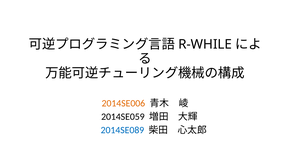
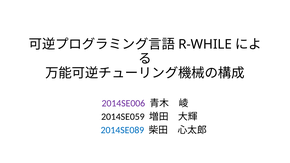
2014SE006 colour: orange -> purple
